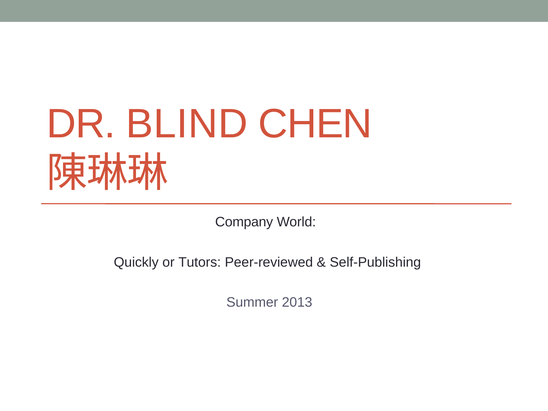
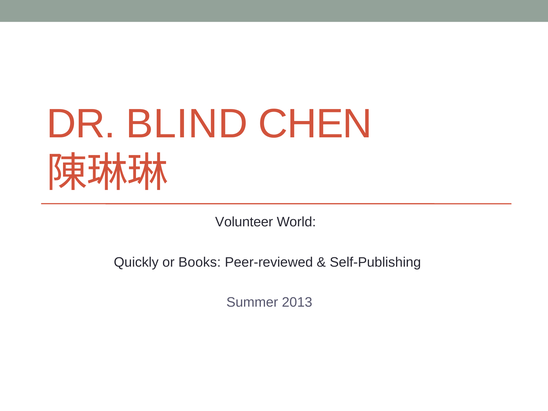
Company: Company -> Volunteer
Tutors: Tutors -> Books
